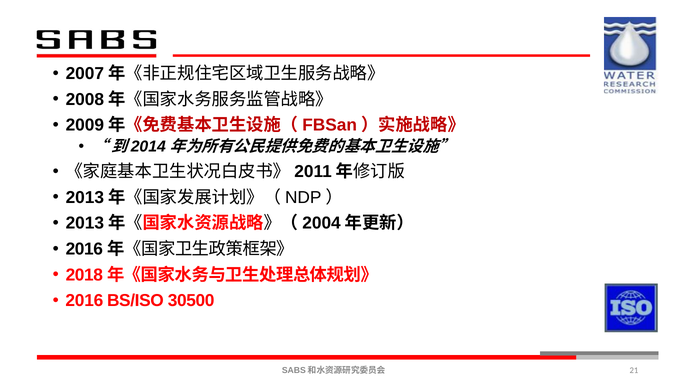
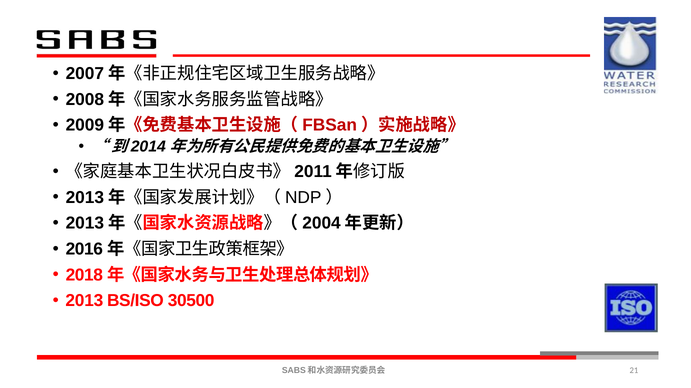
2016: 2016 -> 2013
